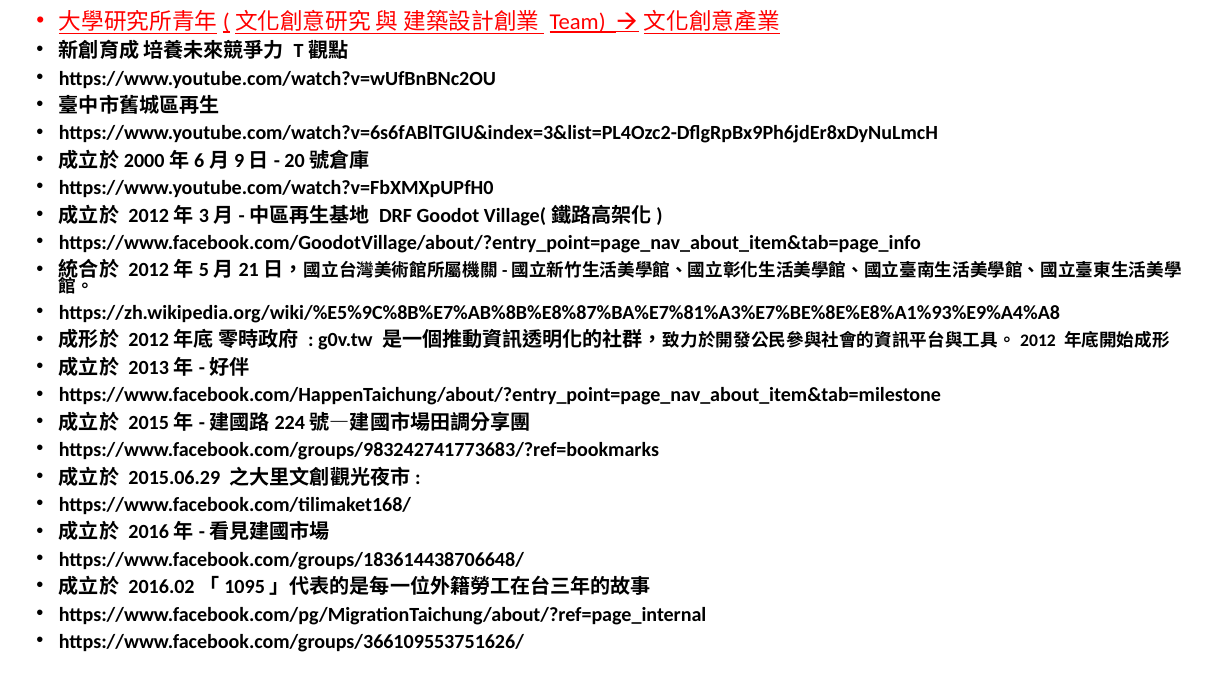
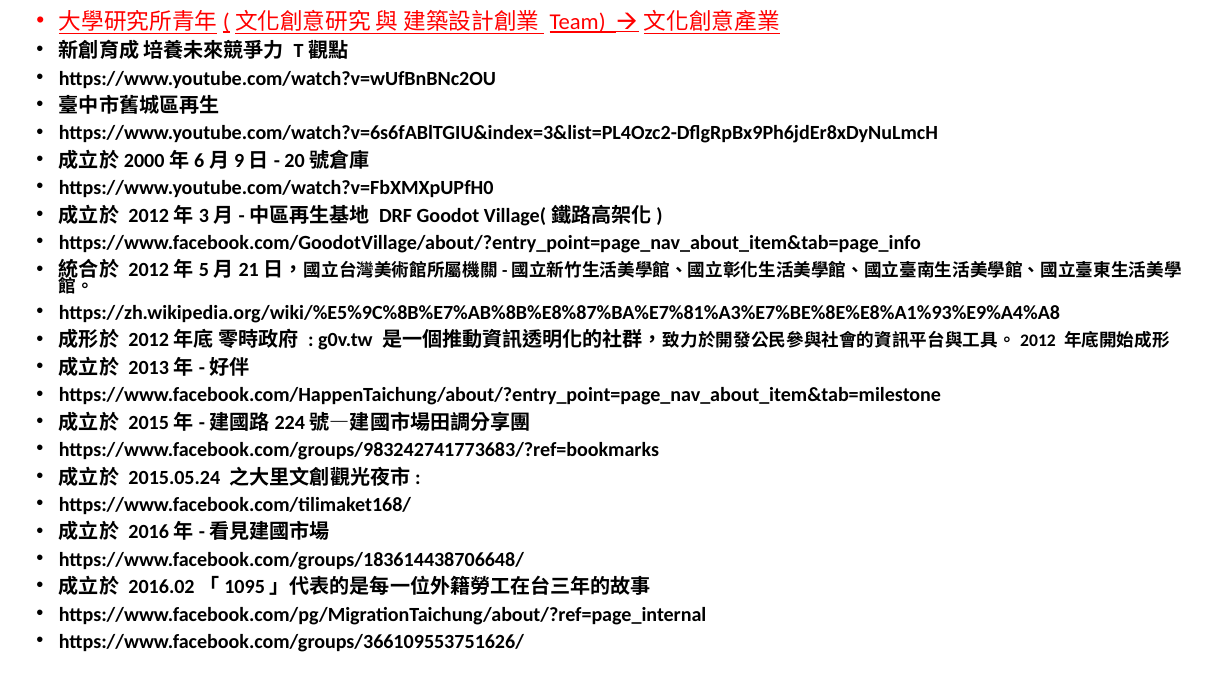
2015.06.29: 2015.06.29 -> 2015.05.24
